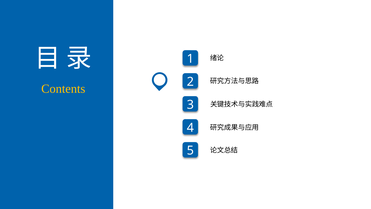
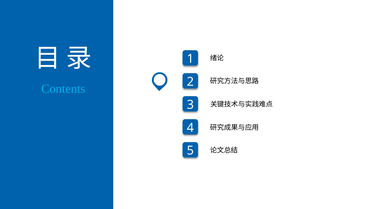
Contents colour: yellow -> light blue
